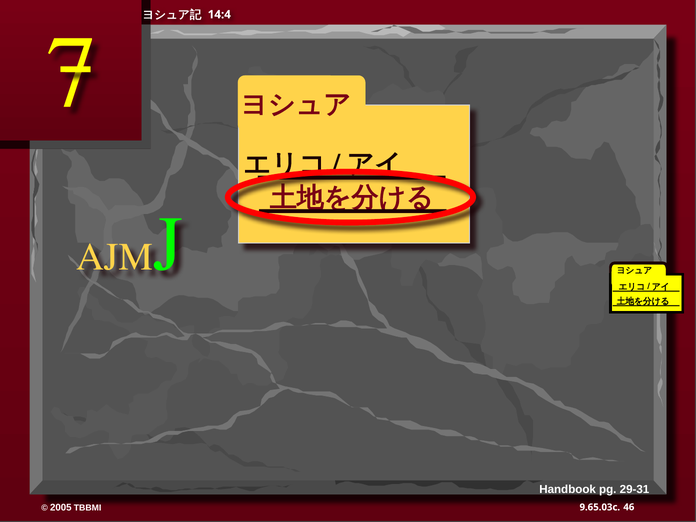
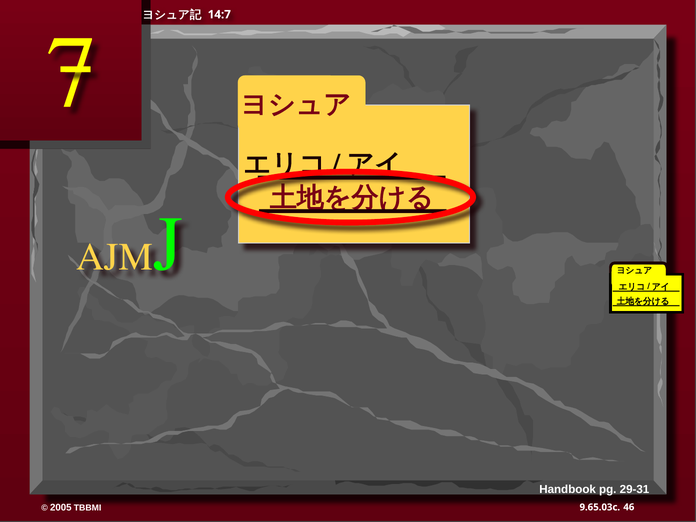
14:4: 14:4 -> 14:7
